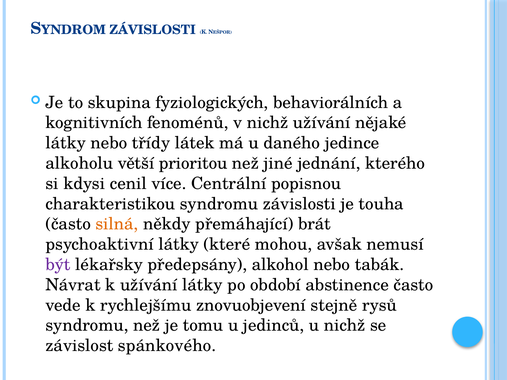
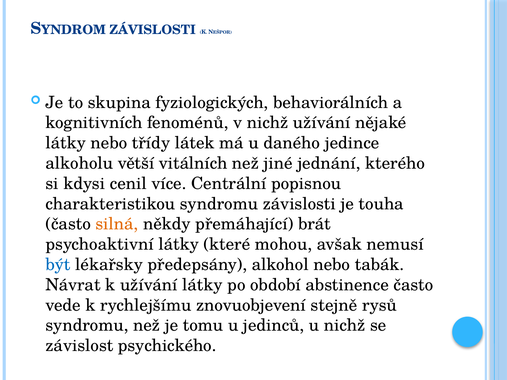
prioritou: prioritou -> vitálních
být colour: purple -> blue
spánkového: spánkového -> psychického
